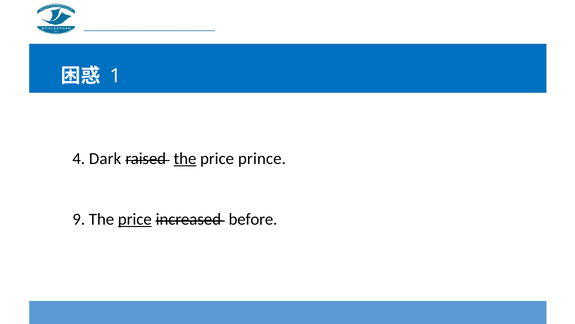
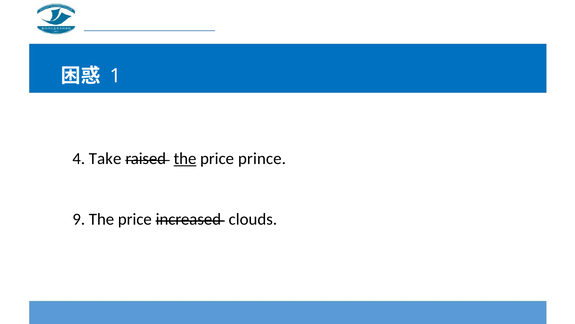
Dark: Dark -> Take
price at (135, 219) underline: present -> none
before: before -> clouds
